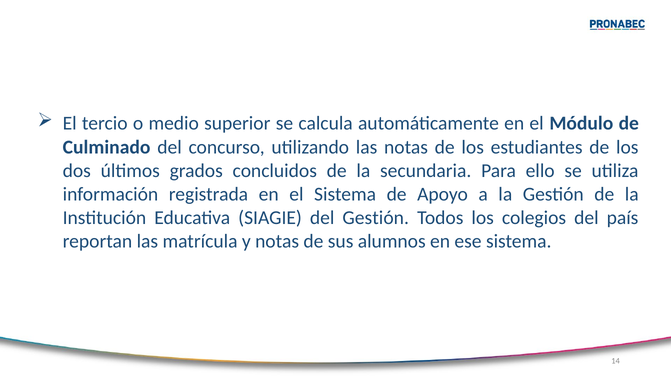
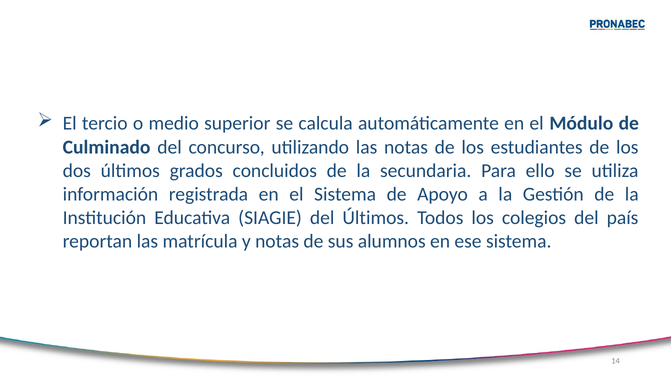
del Gestión: Gestión -> Últimos
